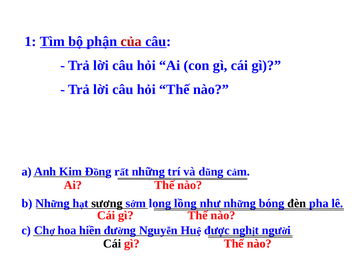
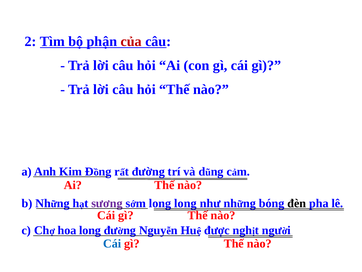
1: 1 -> 2
những: những -> đường
sương colour: black -> purple
long lồng: lồng -> long
hoa hiền: hiền -> long
Cái at (112, 243) colour: black -> blue
